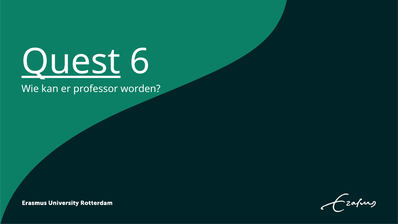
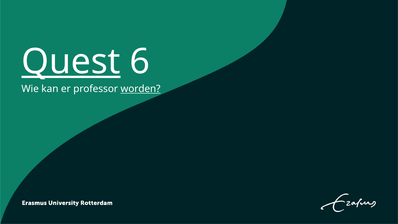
worden underline: none -> present
